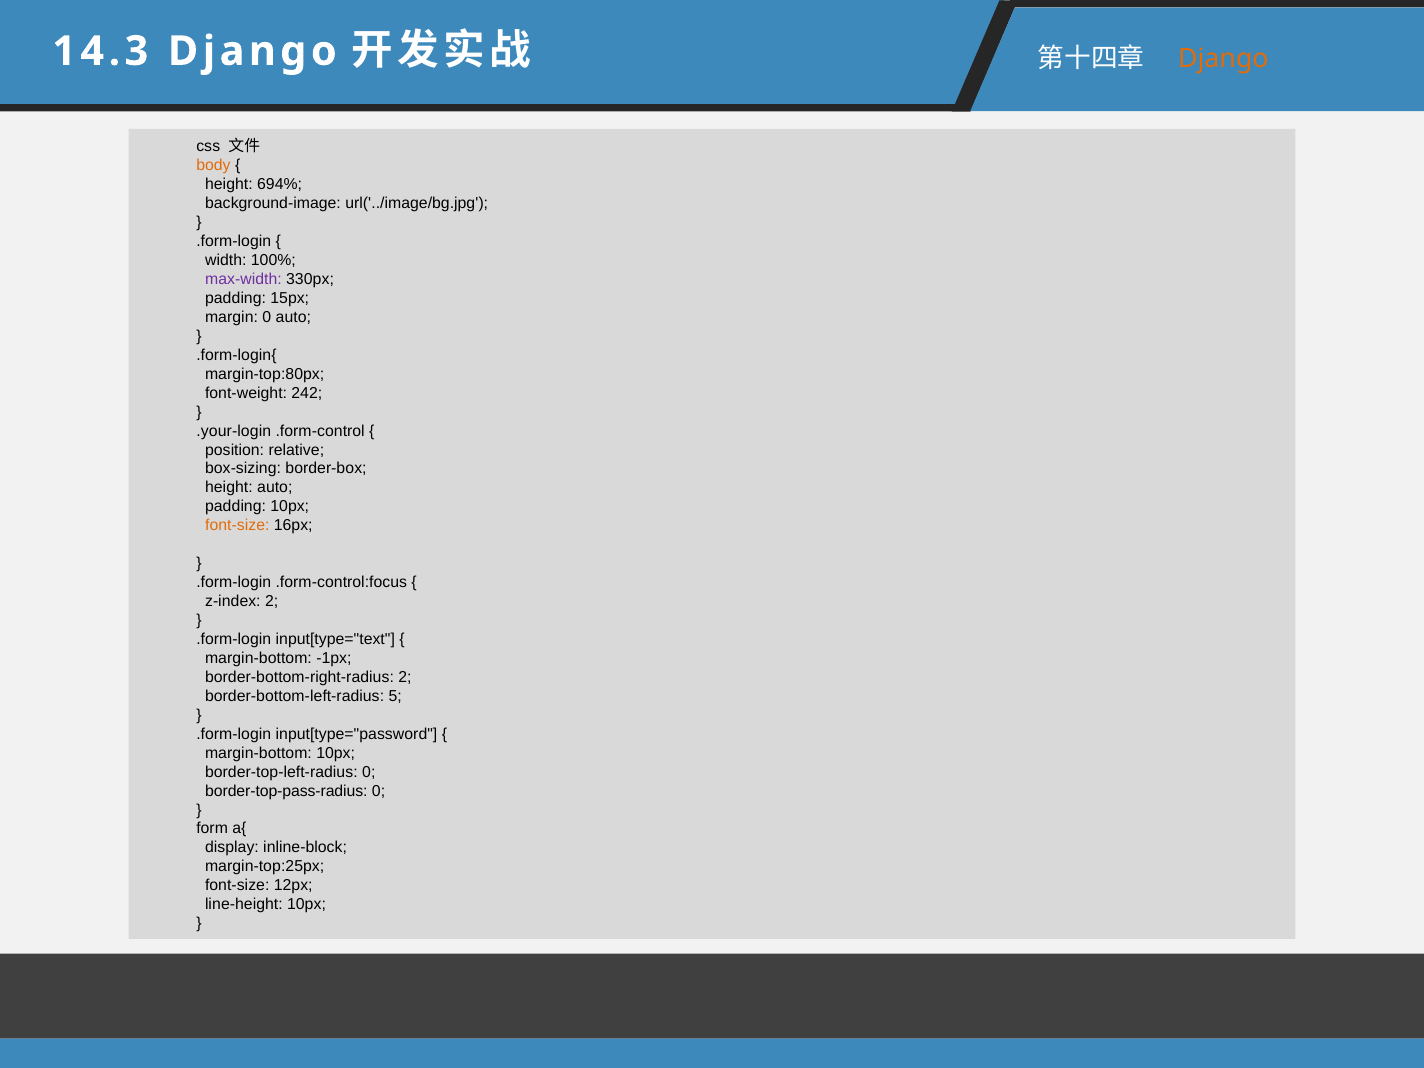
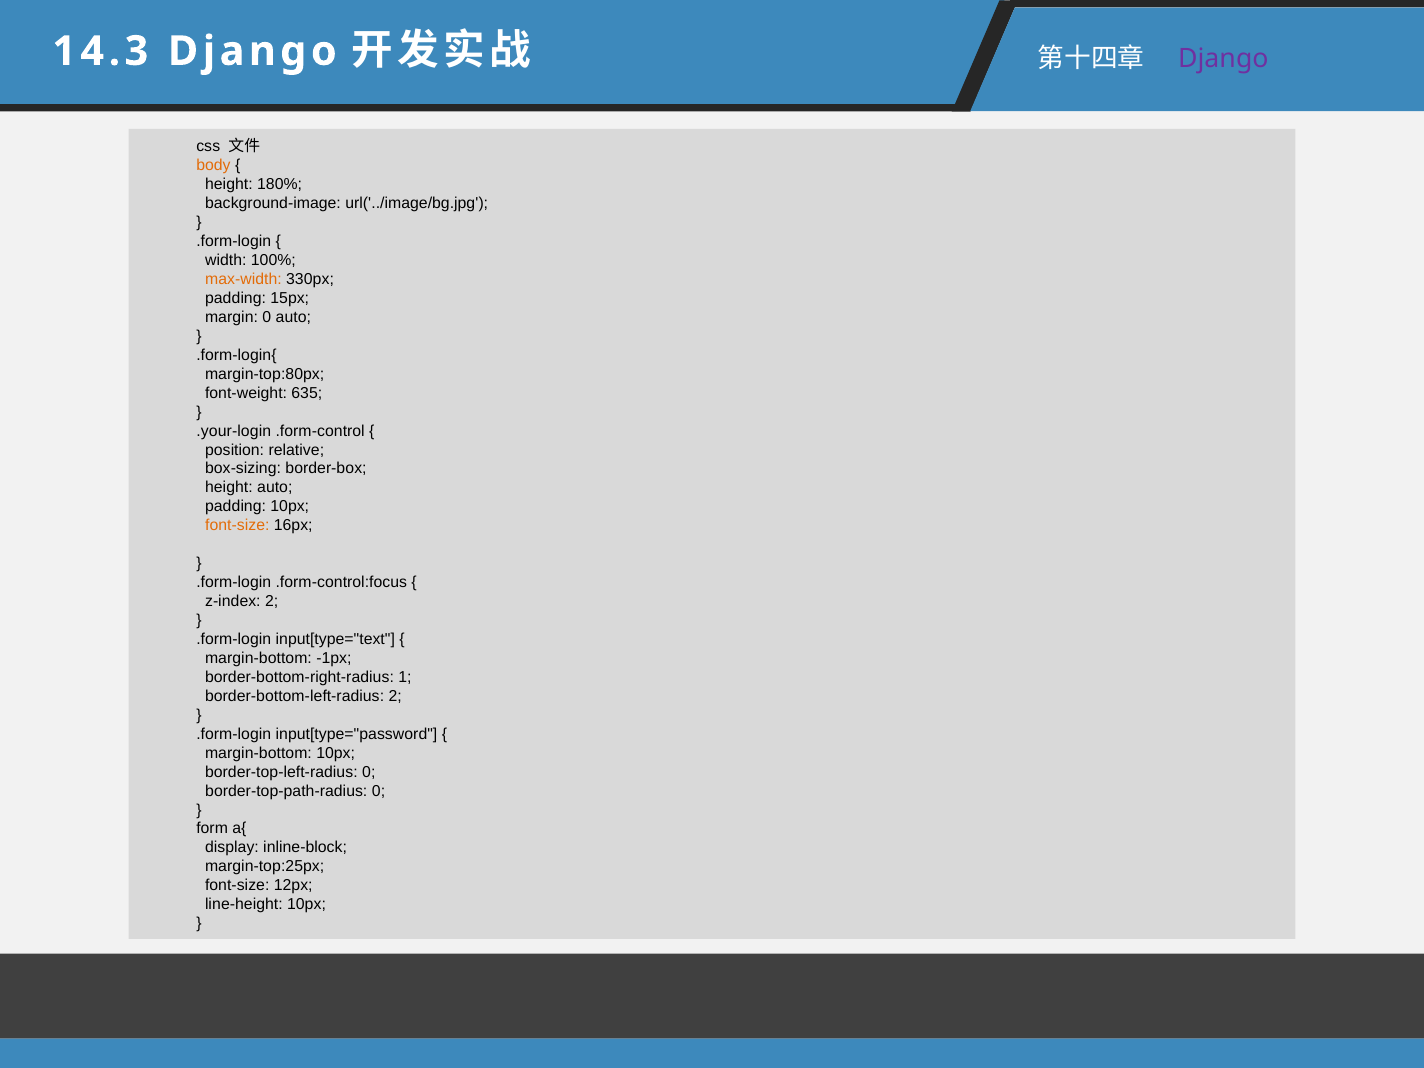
Django at (1223, 59) colour: orange -> purple
694%: 694% -> 180%
max-width colour: purple -> orange
242: 242 -> 635
border-bottom-right-radius 2: 2 -> 1
border-bottom-left-radius 5: 5 -> 2
border-top-pass-radius: border-top-pass-radius -> border-top-path-radius
